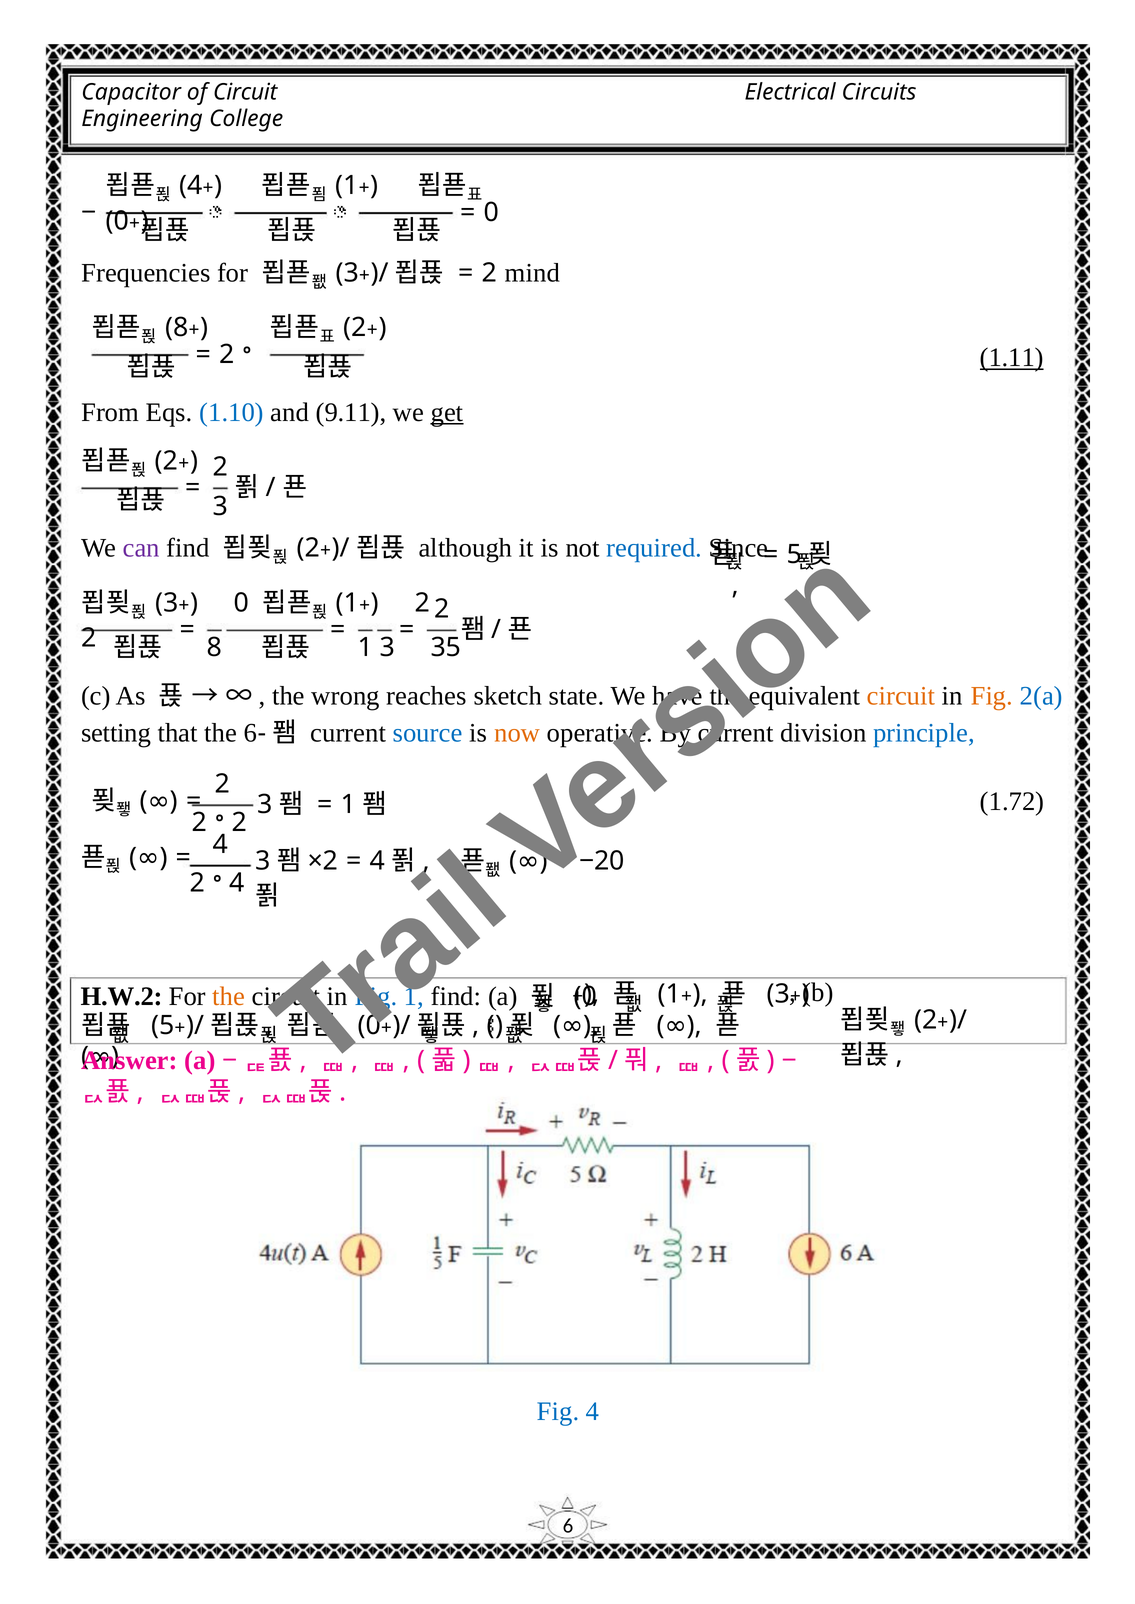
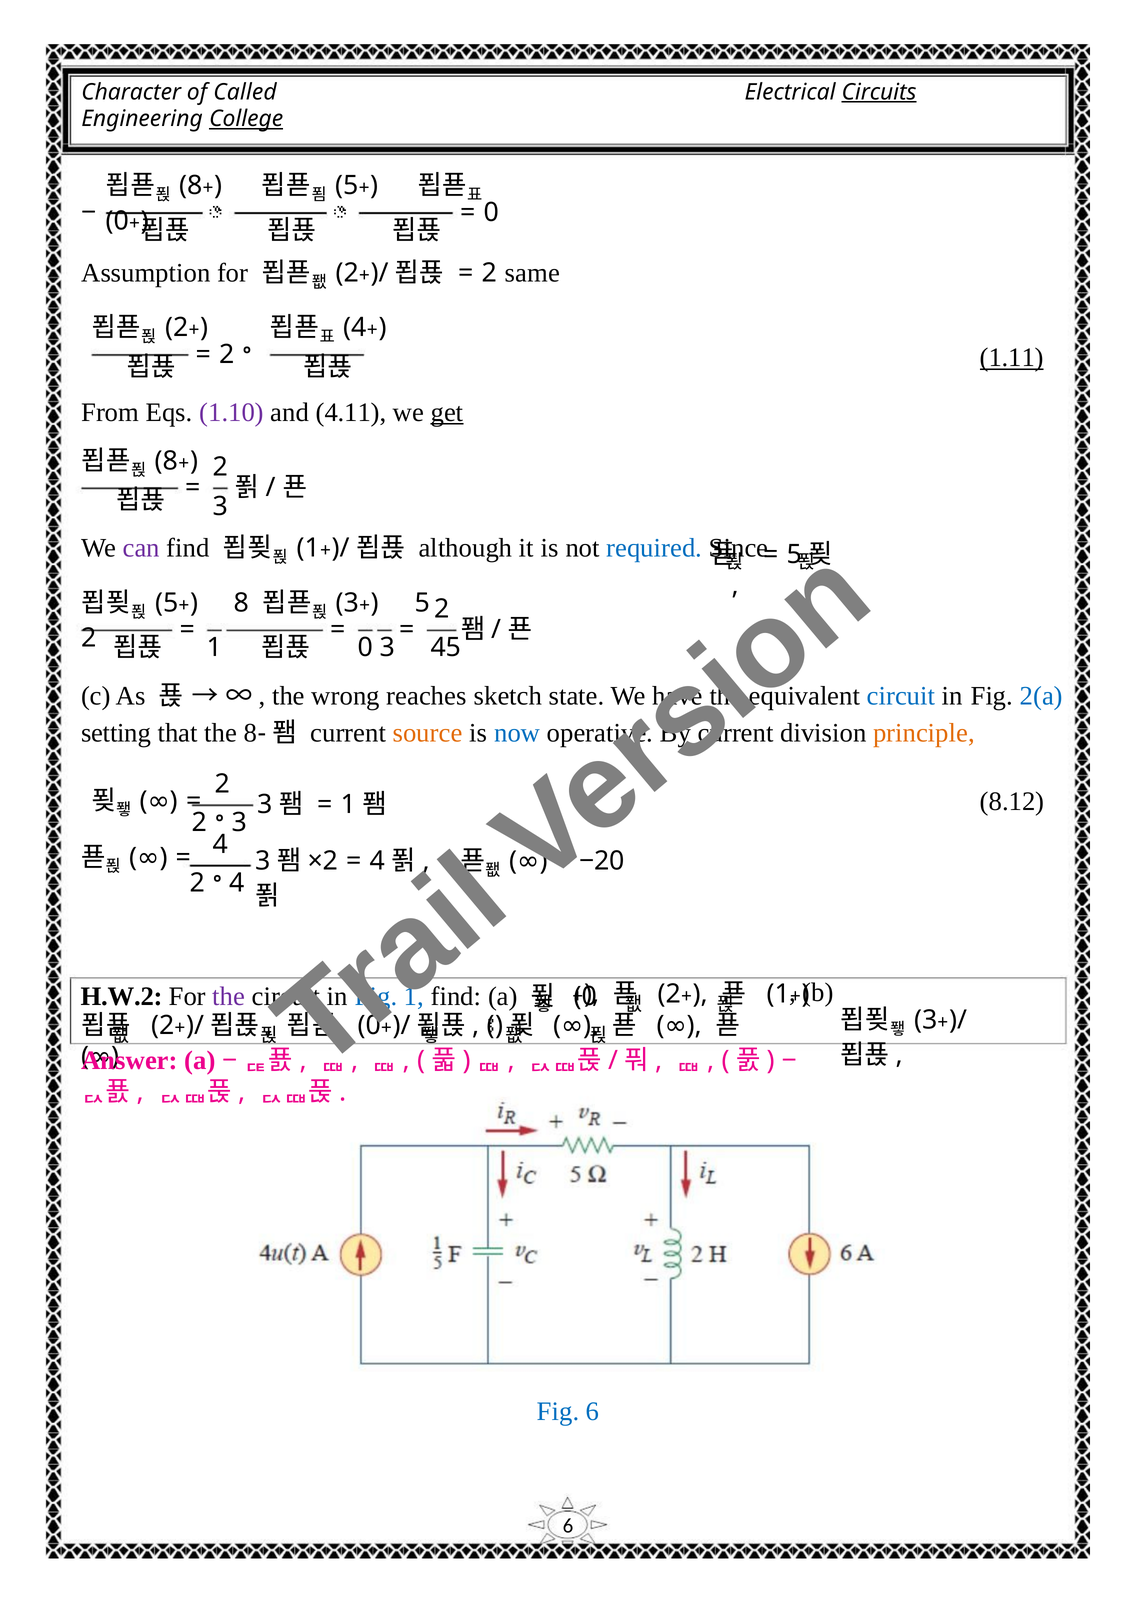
Capacitor: Capacitor -> Character
of Circuit: Circuit -> Called
Circuits underline: none -> present
College underline: none -> present
4 at (191, 186): 4 -> 8
1 at (347, 186): 1 -> 5
Frequencies: Frequencies -> Assumption
3 at (347, 273): 3 -> 2
mind: mind -> same
8 at (177, 328): 8 -> 2
2 at (355, 328): 2 -> 4
1.10 colour: blue -> purple
9.11: 9.11 -> 4.11
2 at (167, 461): 2 -> 8
2 at (308, 548): 2 -> 1
3 at (167, 603): 3 -> 5
0 at (241, 603): 0 -> 8
1 at (347, 603): 1 -> 3
2 at (422, 603): 2 -> 5
8 at (215, 648): 8 -> 1
1 at (365, 648): 1 -> 0
35: 35 -> 45
circuit at (901, 696) colour: orange -> blue
Fig at (992, 696) colour: orange -> black
the 6: 6 -> 8
source colour: blue -> orange
now colour: orange -> blue
principle colour: blue -> orange
1.72: 1.72 -> 8.12
2 at (239, 822): 2 -> 3
the at (229, 997) colour: orange -> purple
1 at (669, 994): 1 -> 2
3 at (778, 994): 3 -> 1
2 at (926, 1020): 2 -> 3
5 at (163, 1026): 5 -> 2
Fig 4: 4 -> 6
